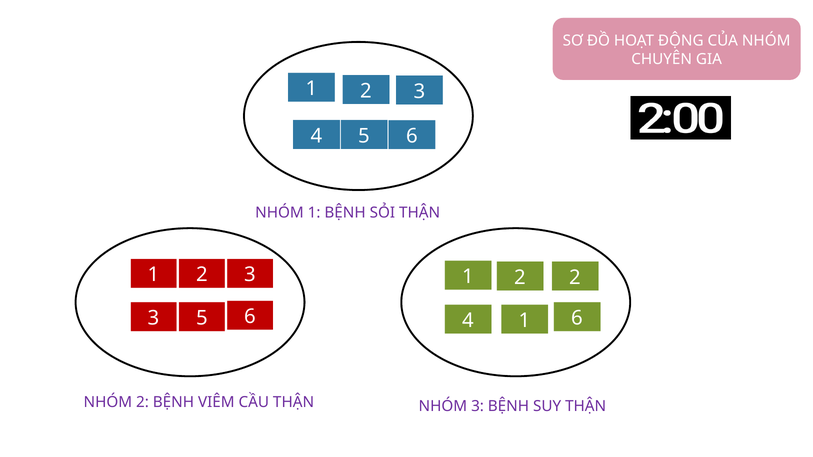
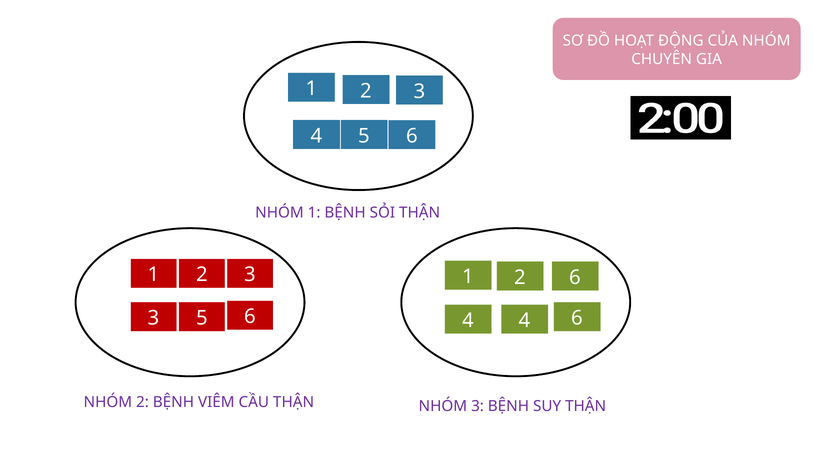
2 2: 2 -> 6
4 1: 1 -> 4
